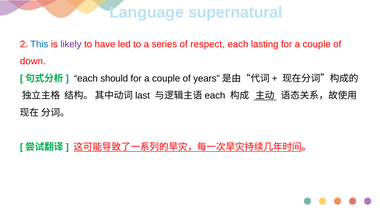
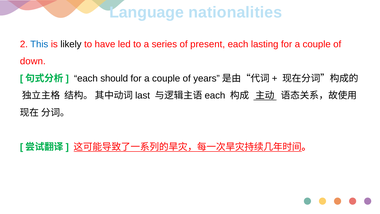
supernatural: supernatural -> nationalities
likely colour: purple -> black
respect: respect -> present
